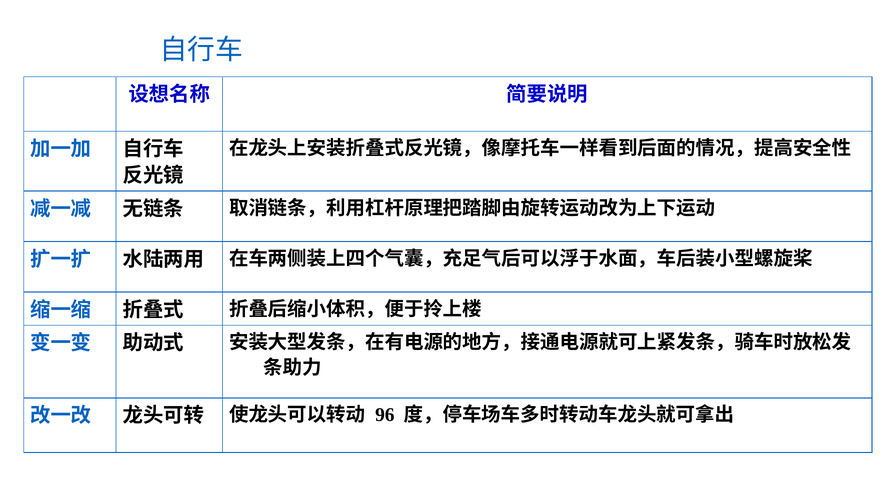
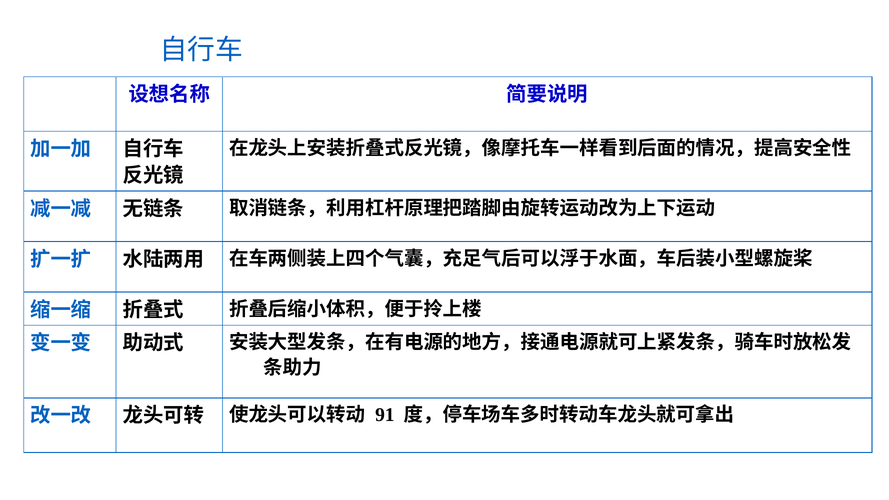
96: 96 -> 91
